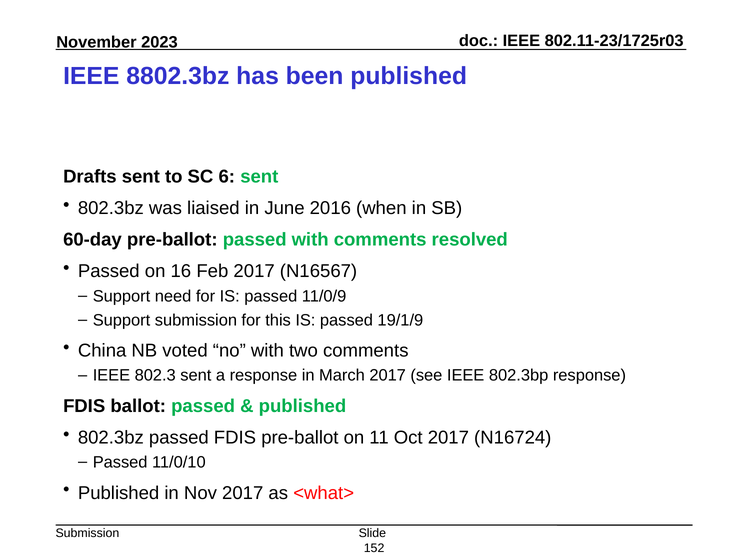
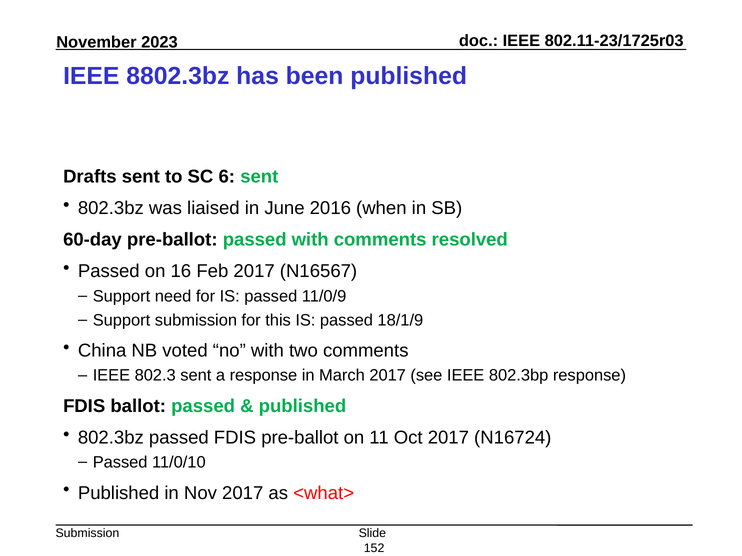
19/1/9: 19/1/9 -> 18/1/9
